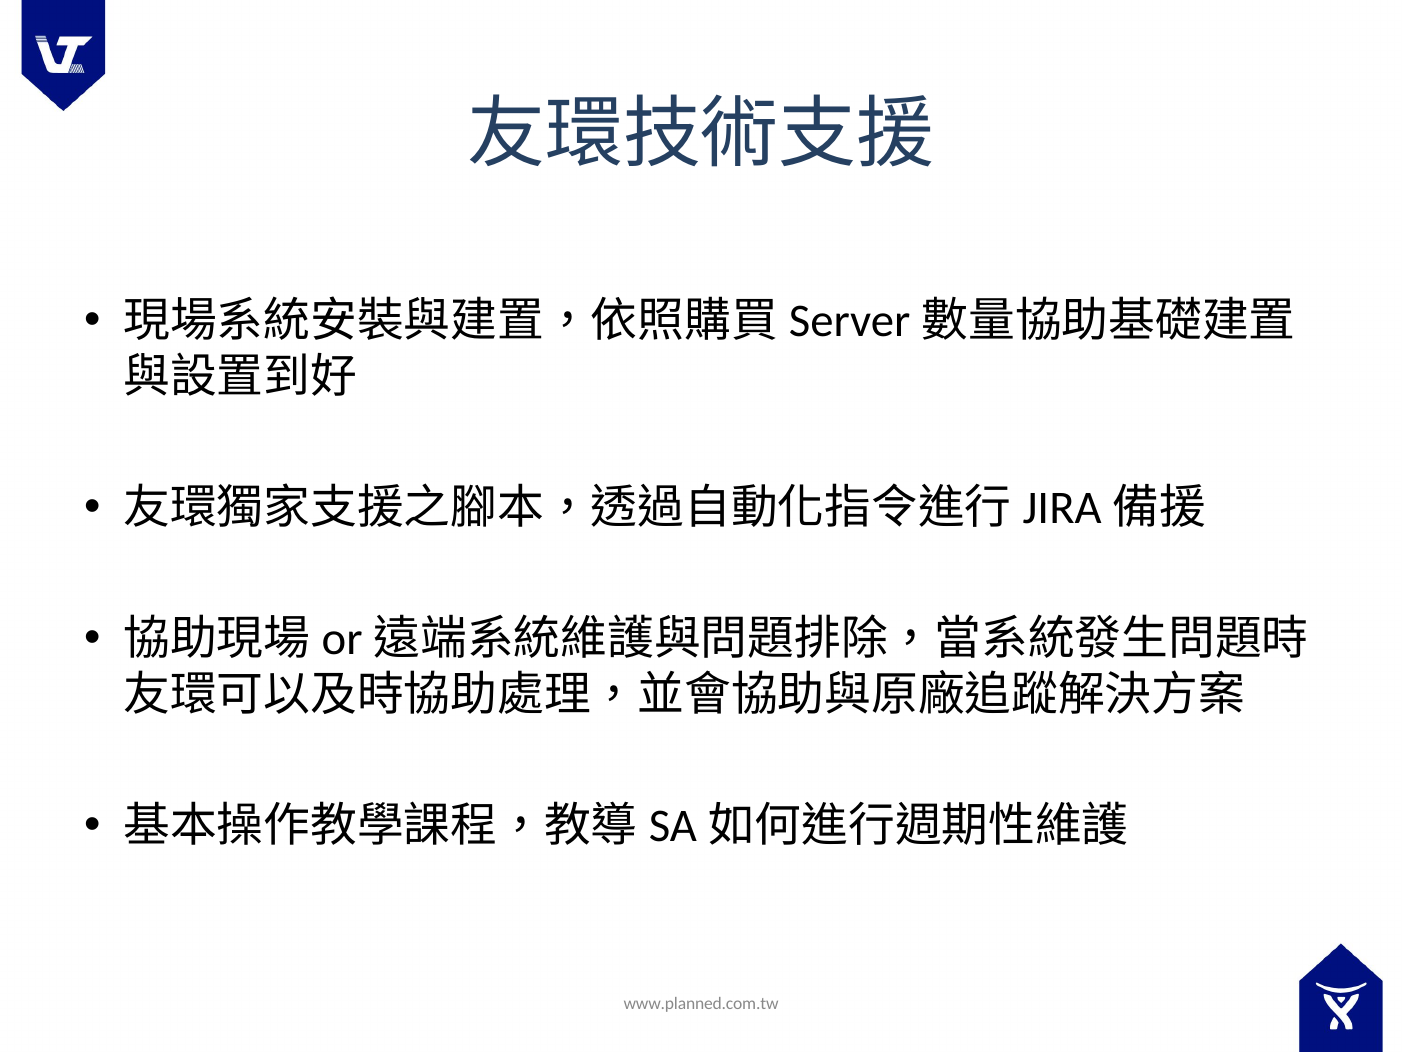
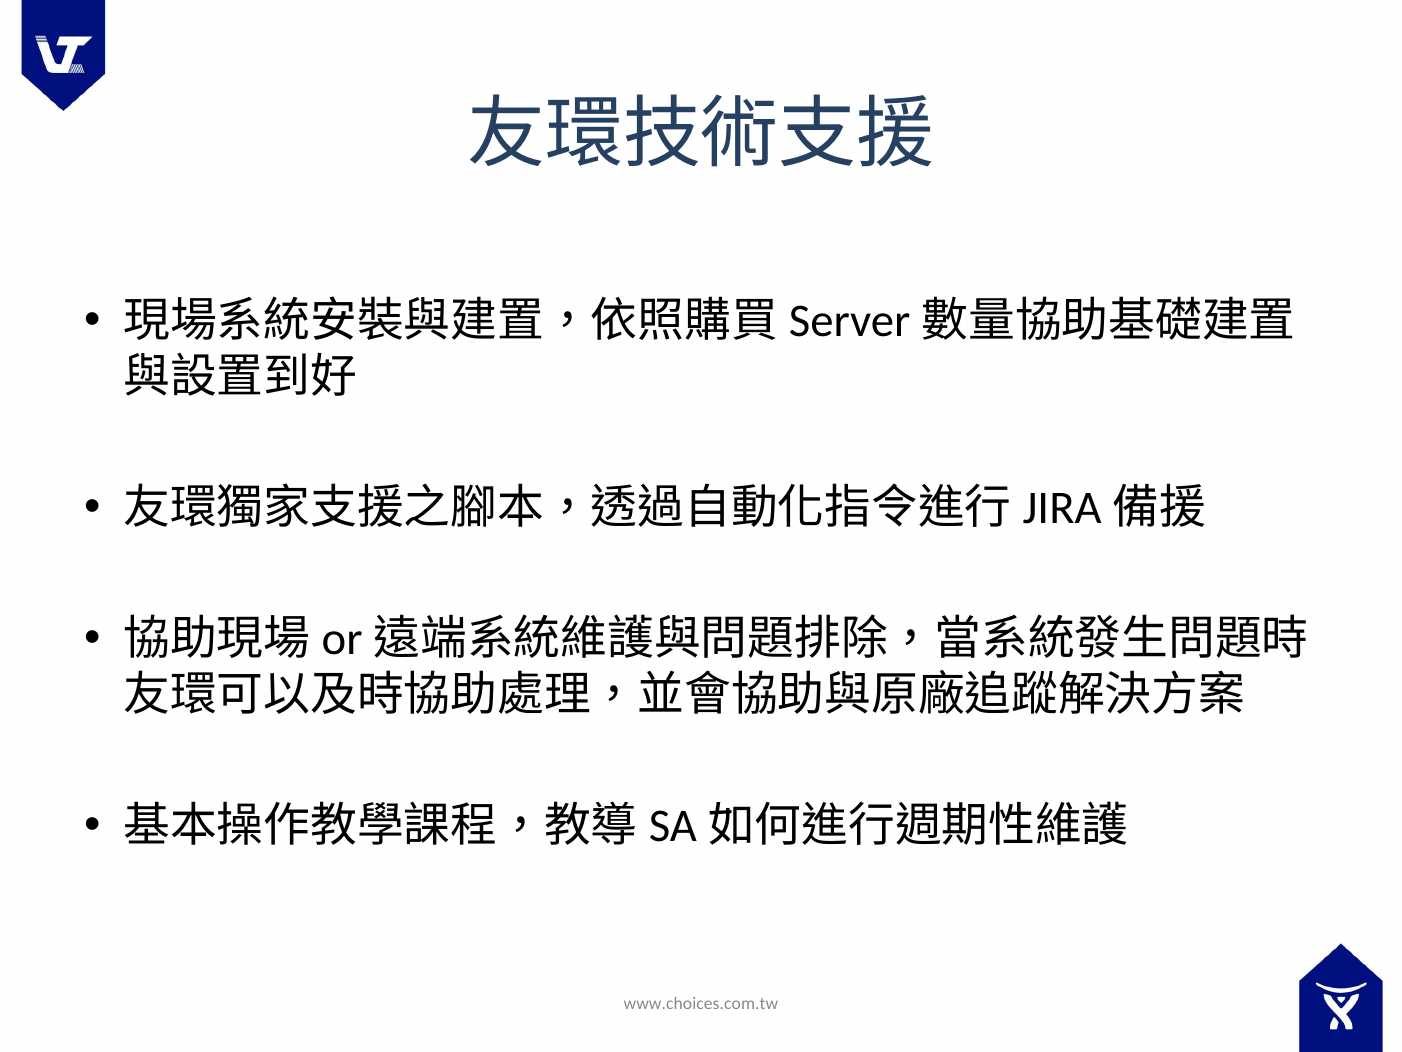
www.planned.com.tw: www.planned.com.tw -> www.choices.com.tw
